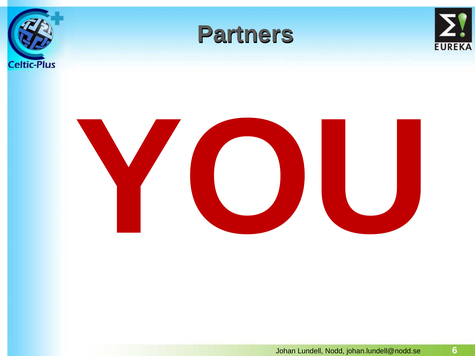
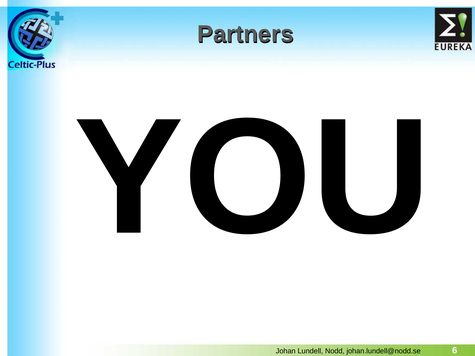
YOU colour: red -> black
